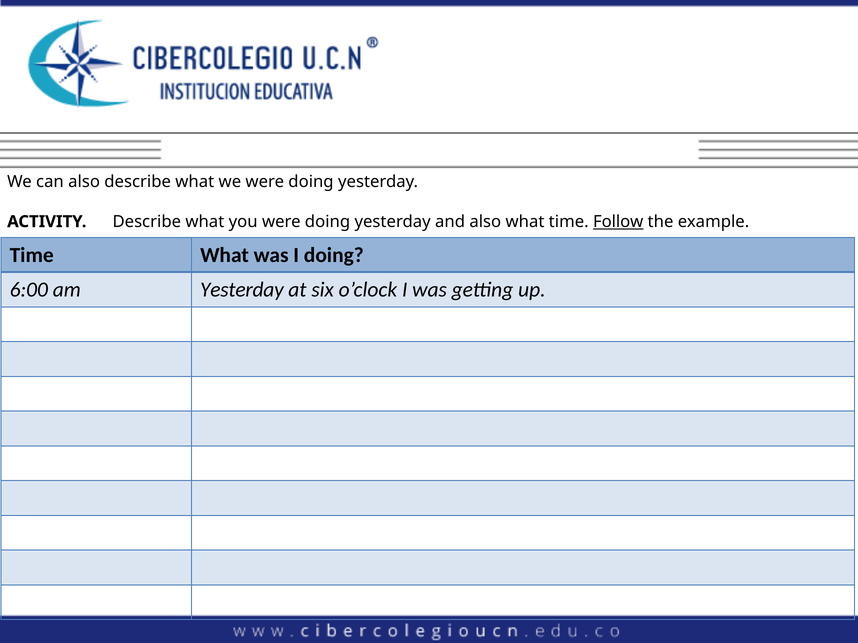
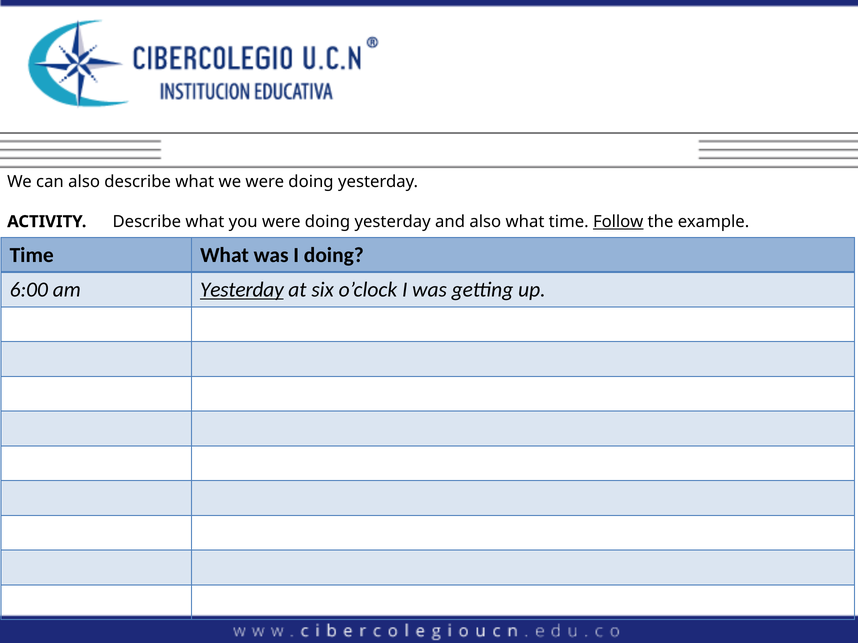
Yesterday at (242, 290) underline: none -> present
